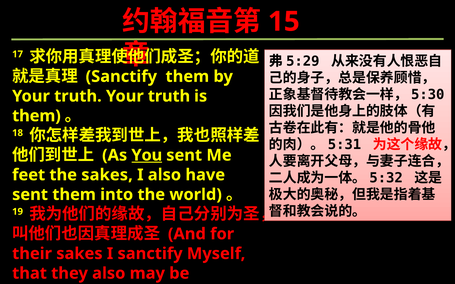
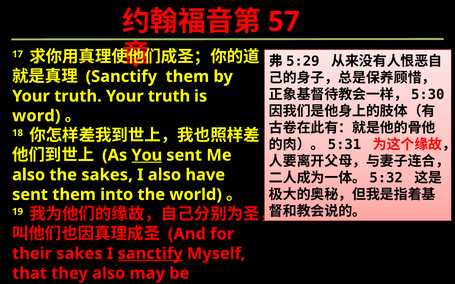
15: 15 -> 57
them at (36, 116): them -> word
feet at (29, 175): feet -> also
sanctify at (150, 254) underline: none -> present
